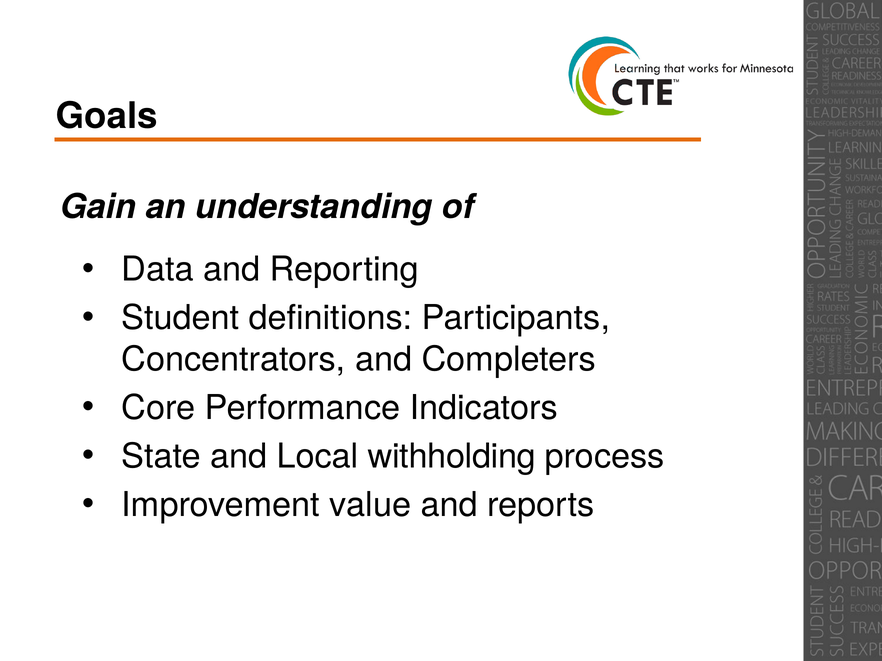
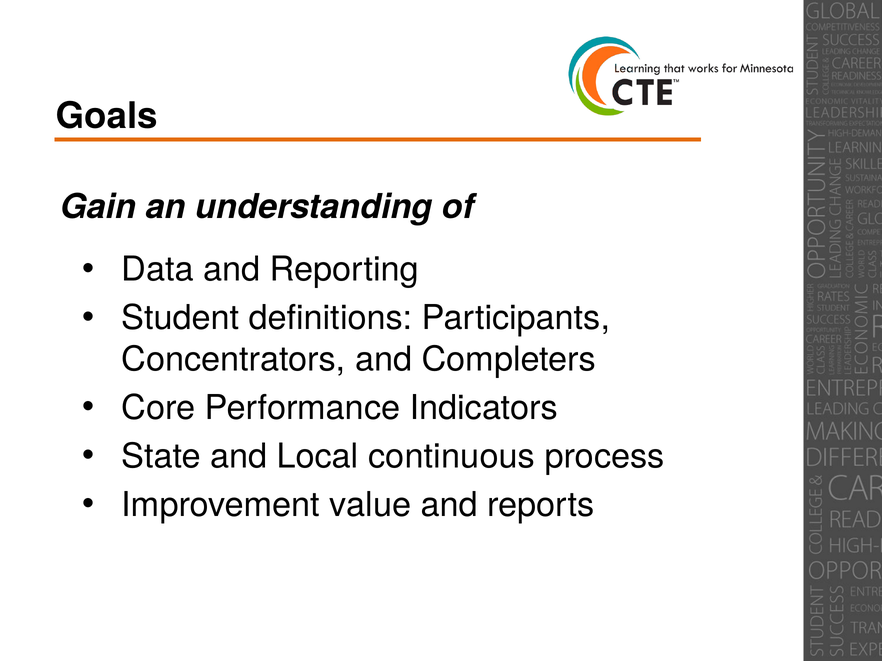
withholding: withholding -> continuous
